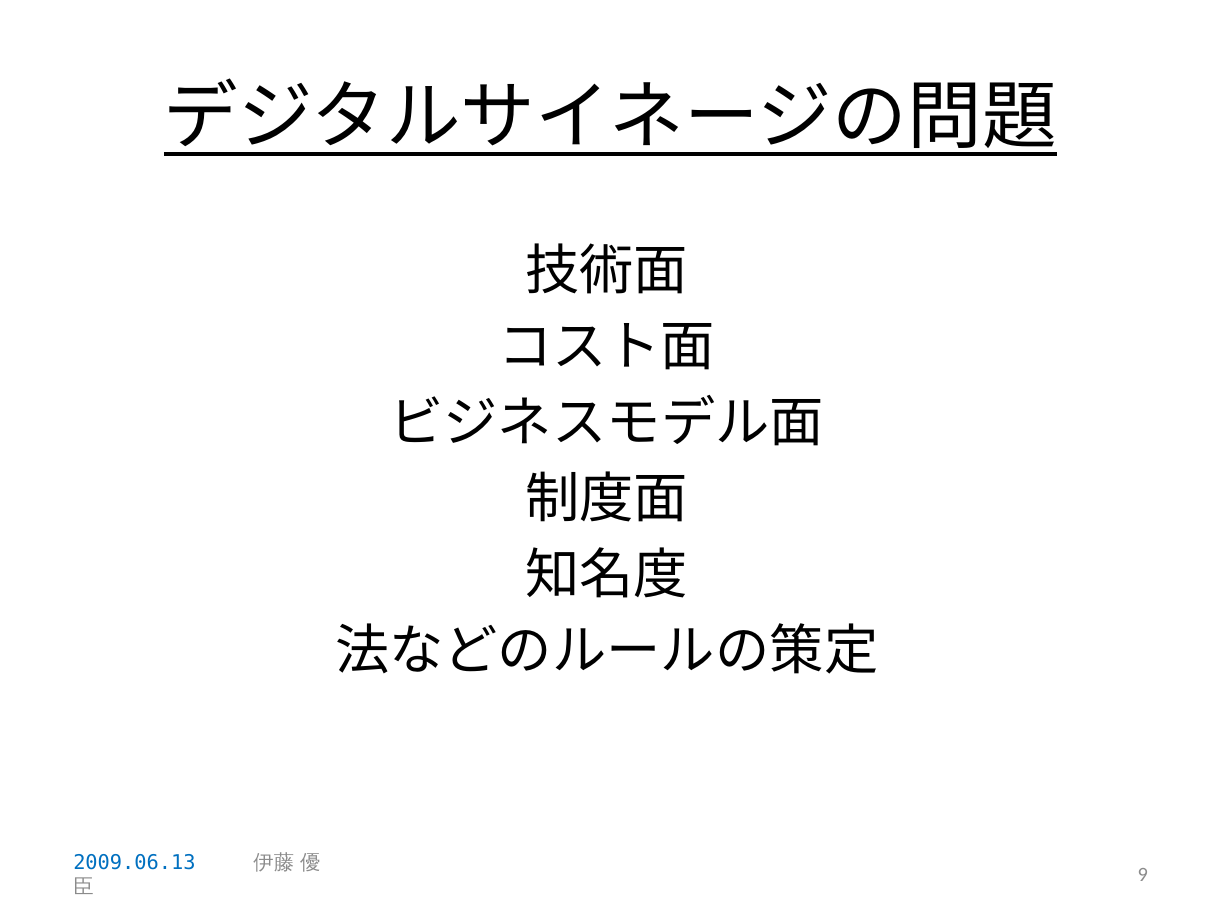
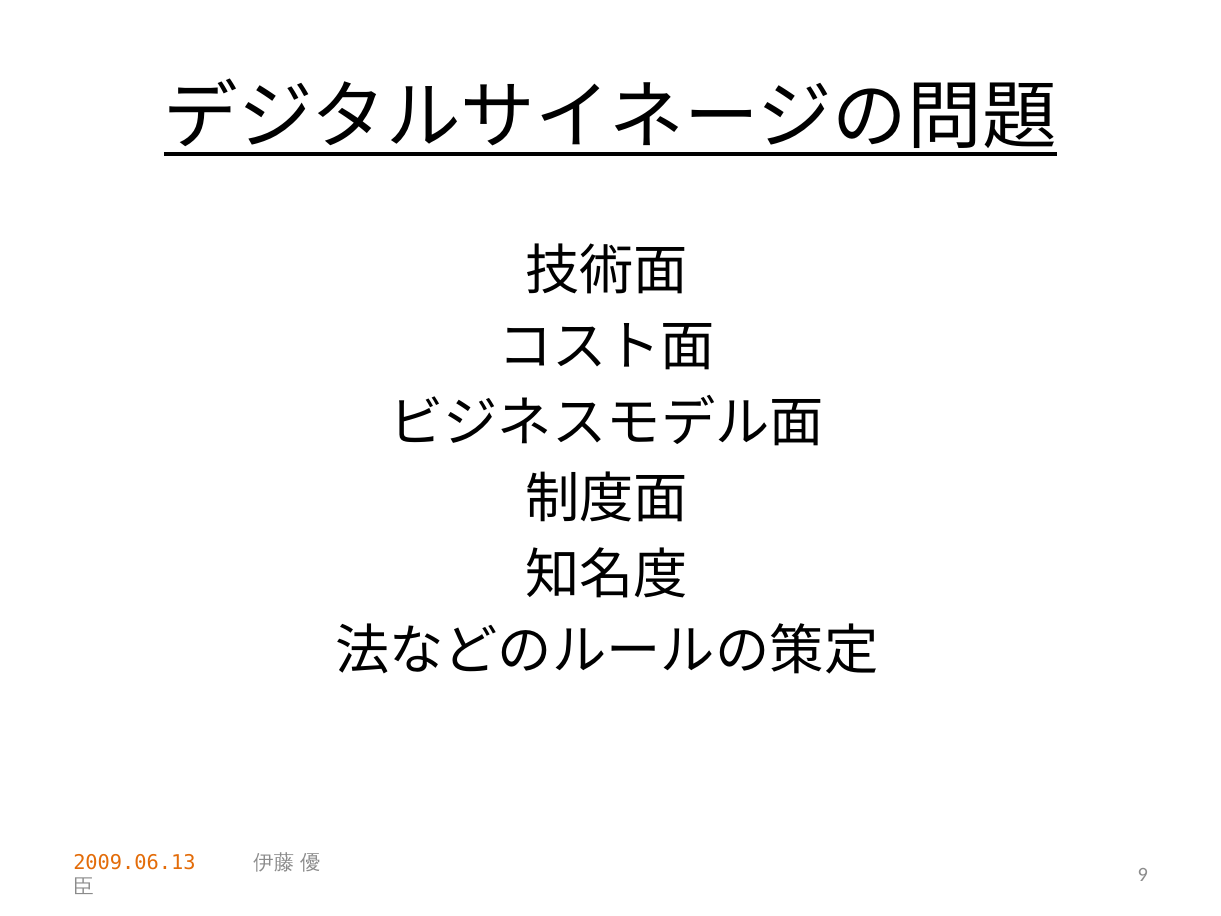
2009.06.13 colour: blue -> orange
